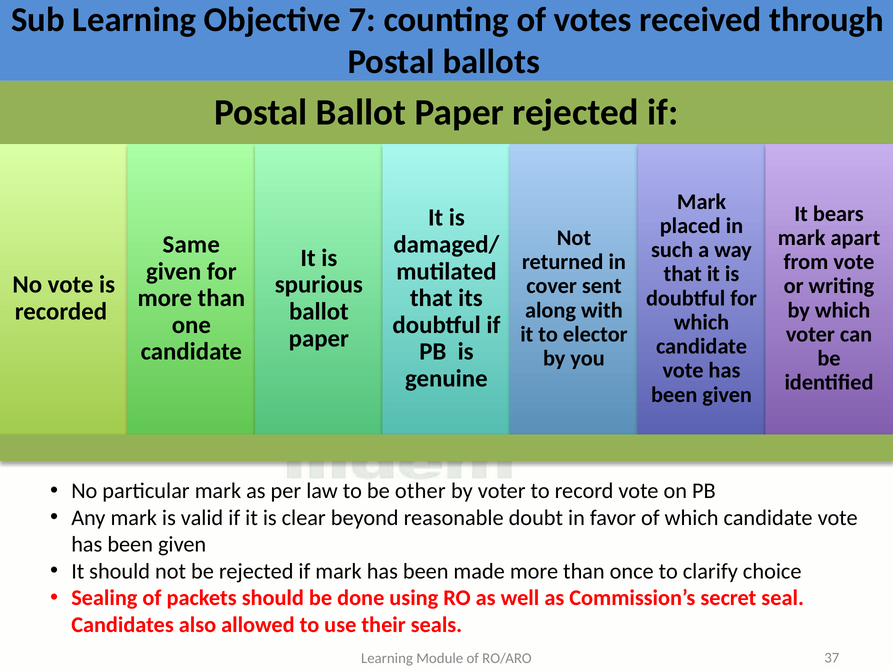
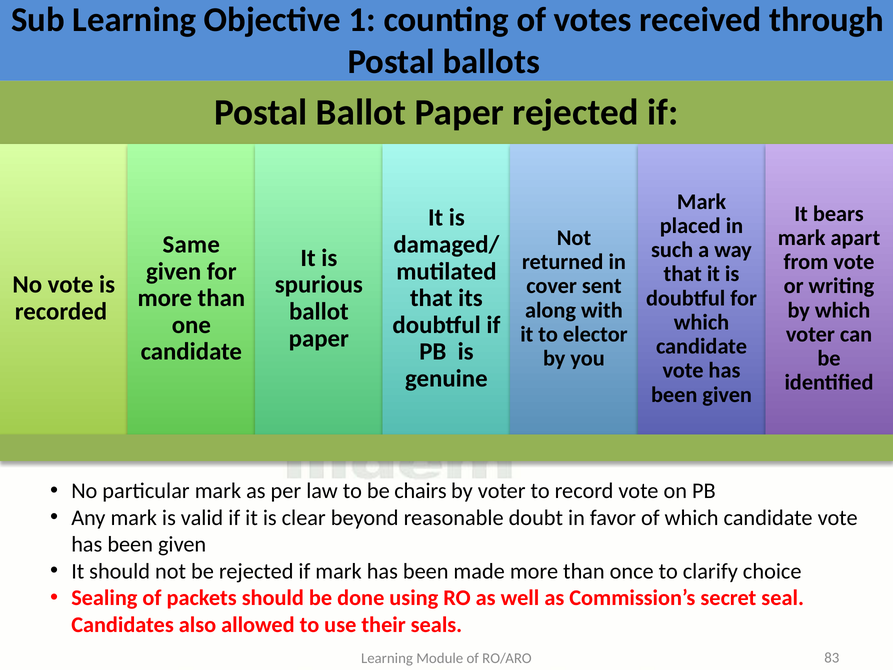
7: 7 -> 1
other: other -> chairs
37: 37 -> 83
